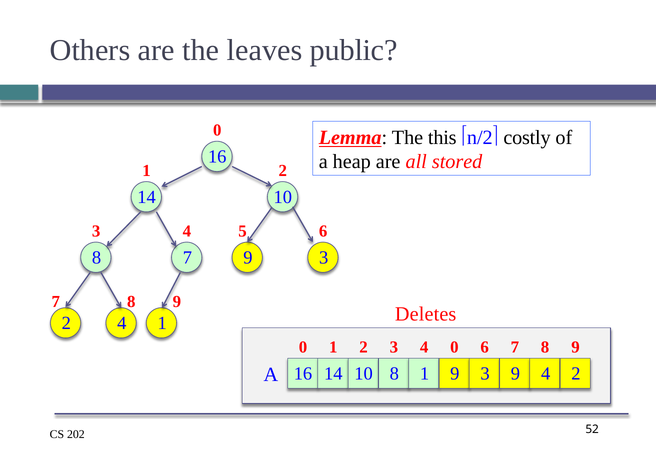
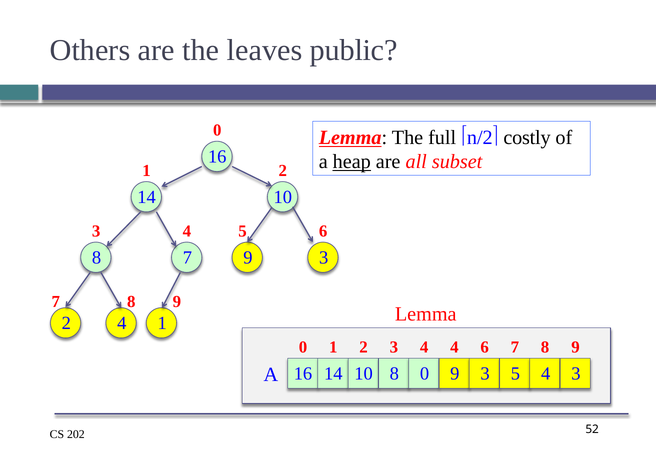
this: this -> full
heap underline: none -> present
stored: stored -> subset
Deletes at (426, 314): Deletes -> Lemma
4 0: 0 -> 4
8 1: 1 -> 0
9 3 9: 9 -> 5
4 2: 2 -> 3
